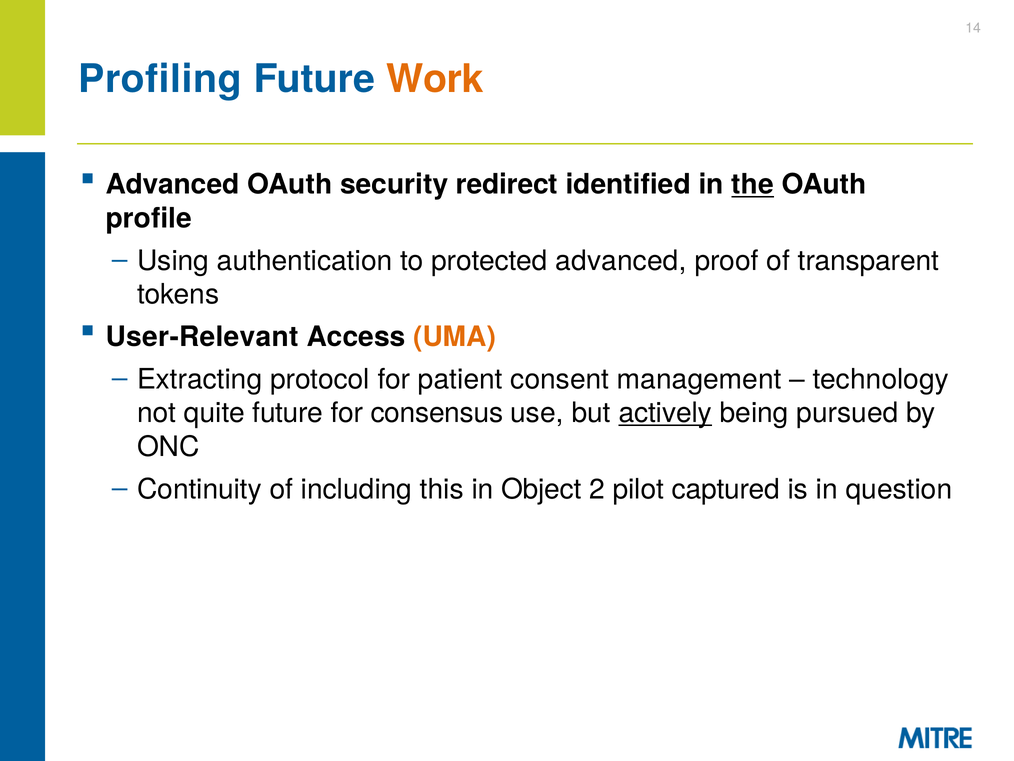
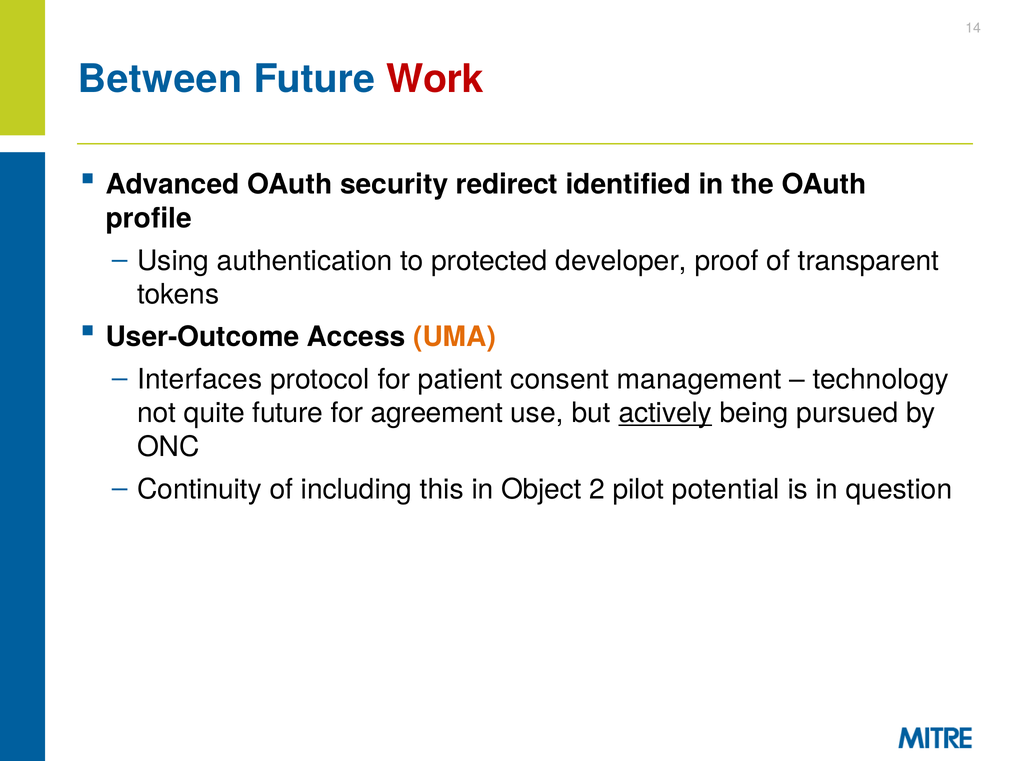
Profiling: Profiling -> Between
Work colour: orange -> red
the underline: present -> none
protected advanced: advanced -> developer
User-Relevant: User-Relevant -> User-Outcome
Extracting: Extracting -> Interfaces
consensus: consensus -> agreement
captured: captured -> potential
